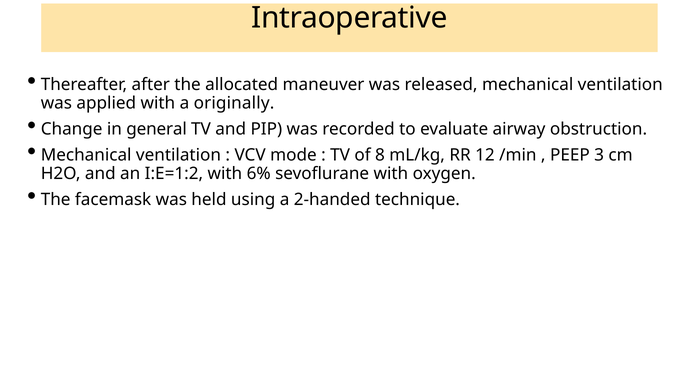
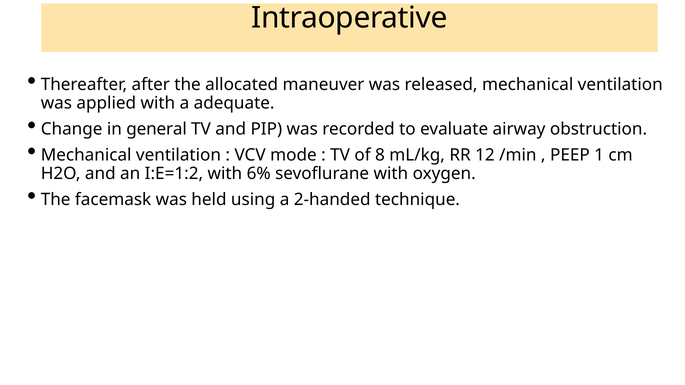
originally: originally -> adequate
3: 3 -> 1
